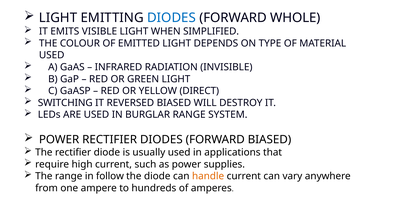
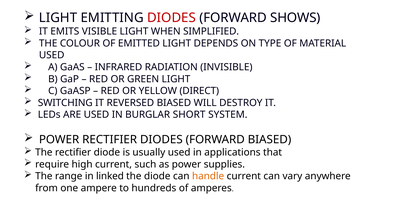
DIODES at (171, 18) colour: blue -> red
WHOLE: WHOLE -> SHOWS
BURGLAR RANGE: RANGE -> SHORT
follow: follow -> linked
